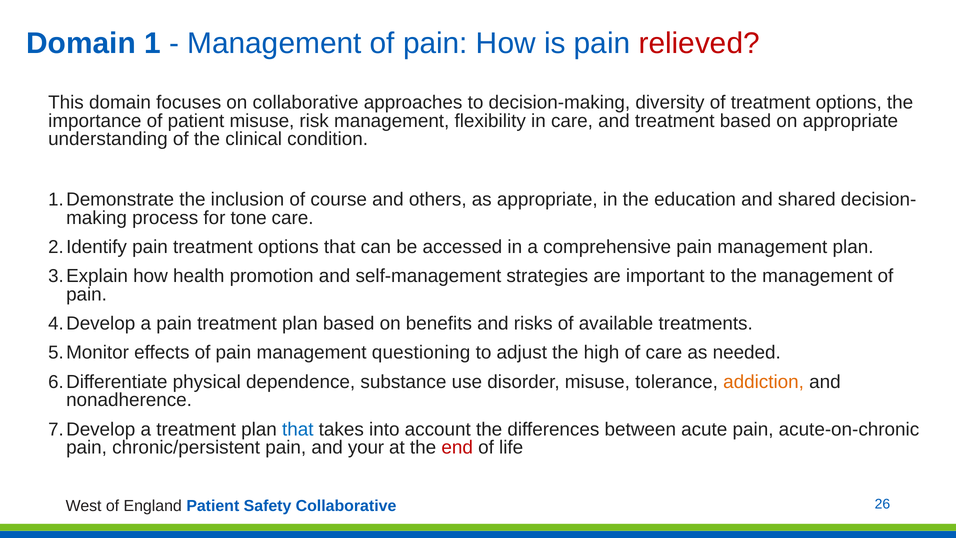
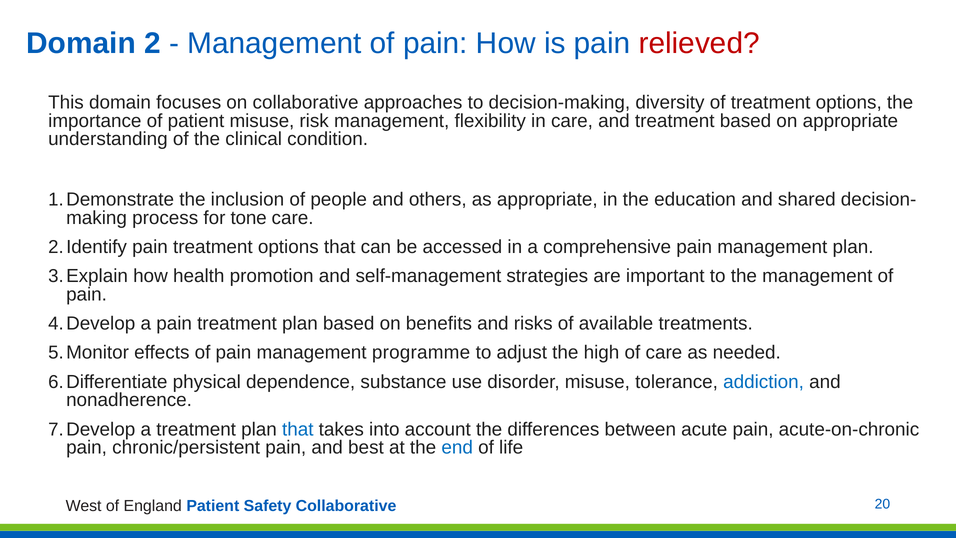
1: 1 -> 2
course: course -> people
questioning: questioning -> programme
addiction colour: orange -> blue
your: your -> best
end colour: red -> blue
26: 26 -> 20
